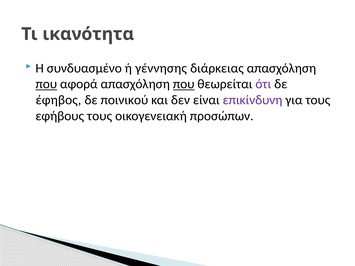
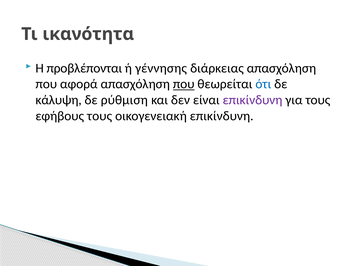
συνδυασμένο: συνδυασμένο -> προβλέπονται
που at (46, 84) underline: present -> none
ότι colour: purple -> blue
έφηβος: έφηβος -> κάλυψη
ποινικού: ποινικού -> ρύθμιση
οικογενειακή προσώπων: προσώπων -> επικίνδυνη
